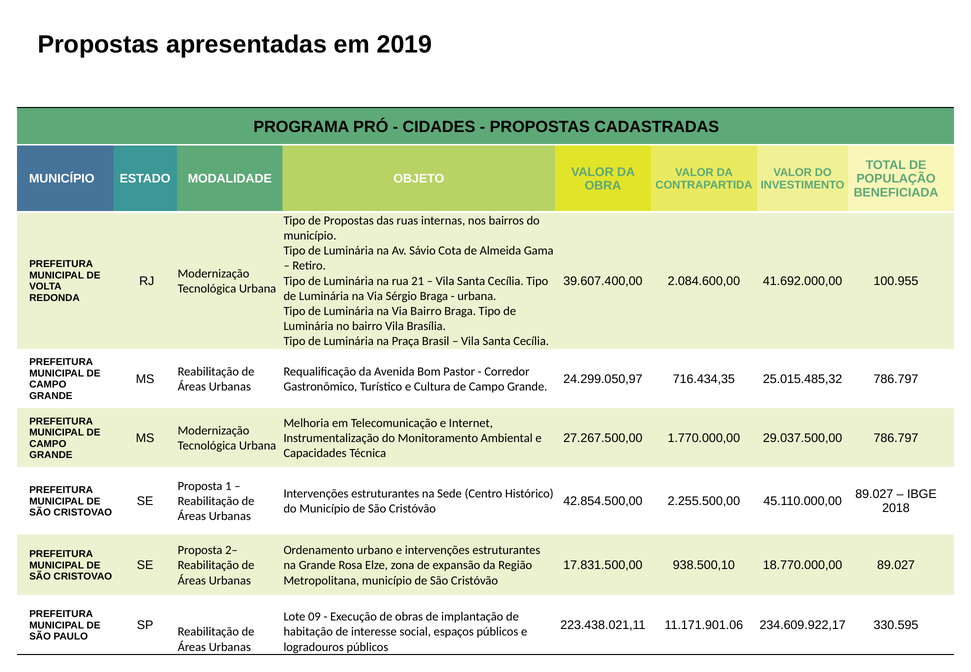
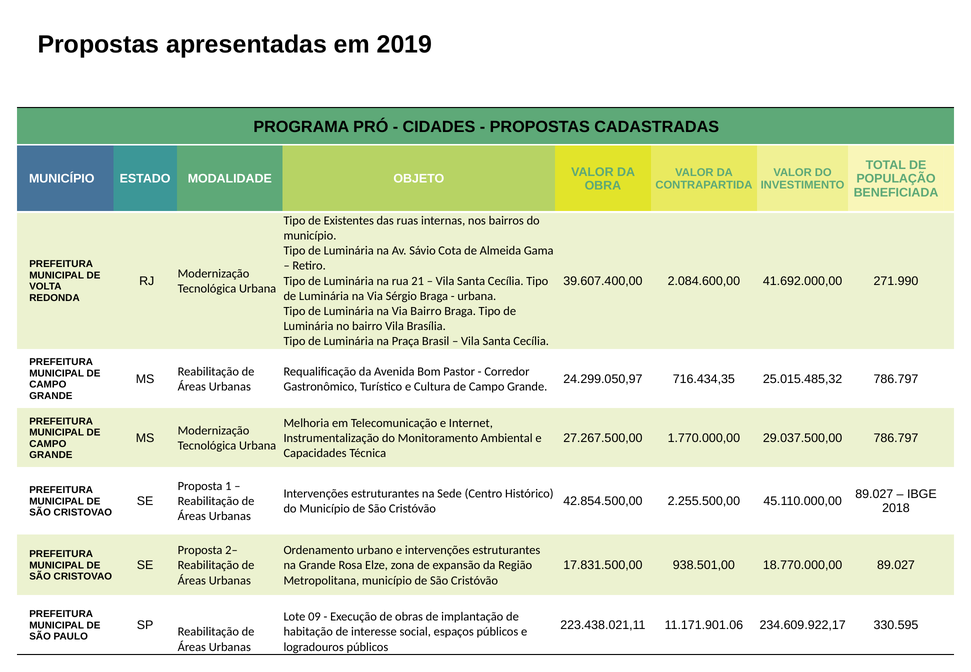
de Propostas: Propostas -> Existentes
100.955: 100.955 -> 271.990
938.500,10: 938.500,10 -> 938.501,00
